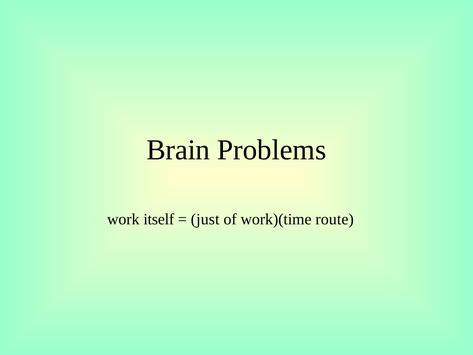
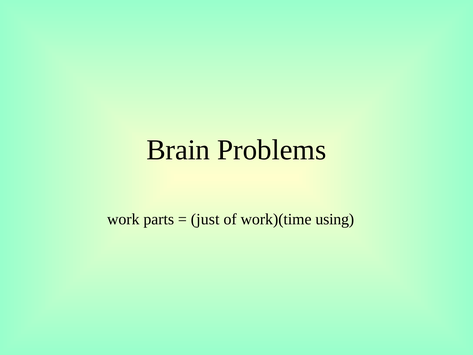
itself: itself -> parts
route: route -> using
